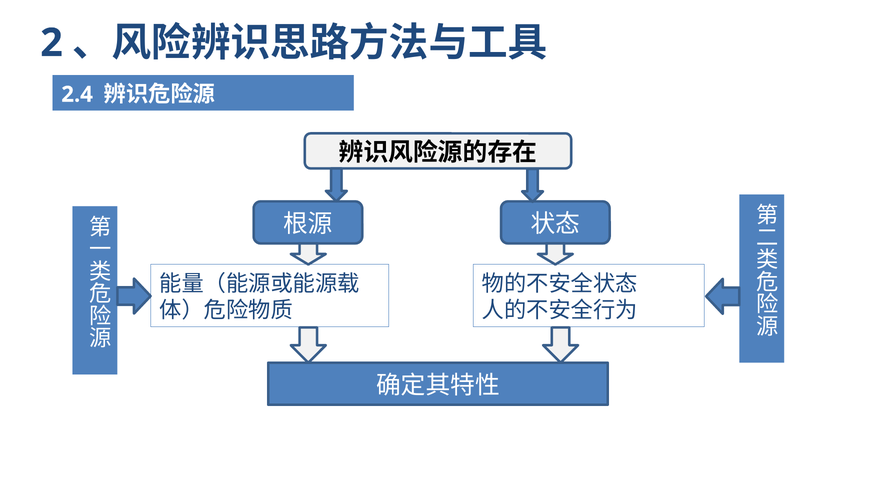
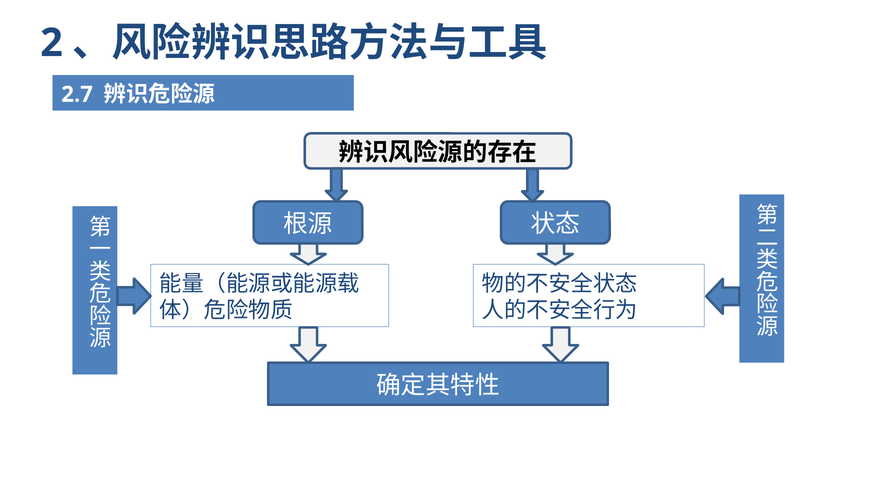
2.4: 2.4 -> 2.7
